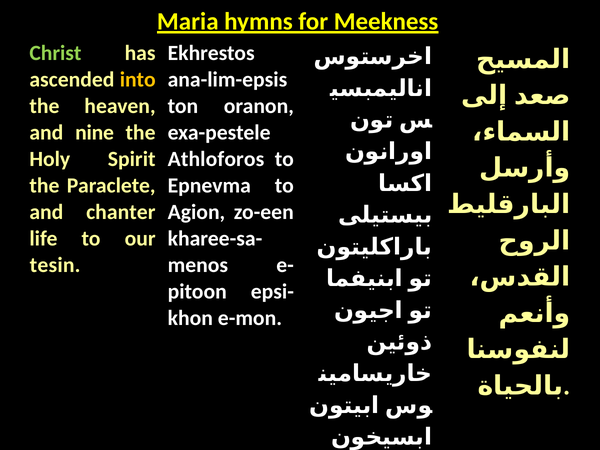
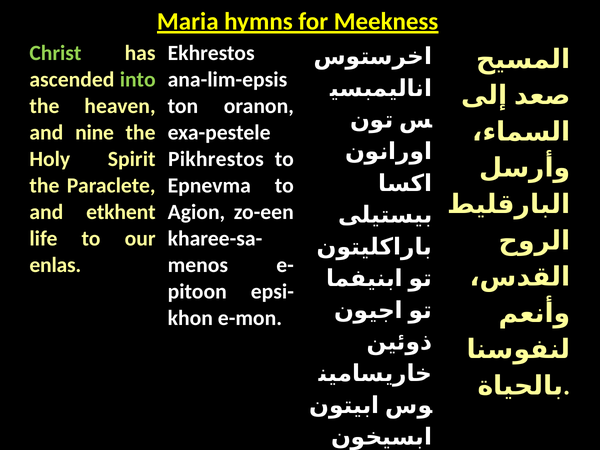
into colour: yellow -> light green
Athloforos: Athloforos -> Pikhrestos
chanter: chanter -> etkhent
tesin: tesin -> enlas
